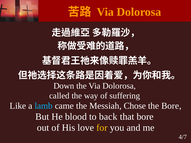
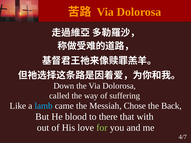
the Bore: Bore -> Back
back: back -> there
that bore: bore -> with
for colour: yellow -> light green
